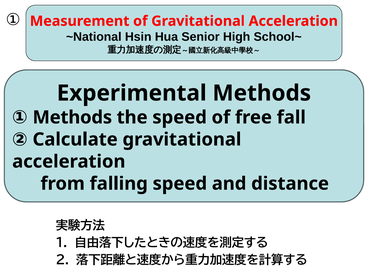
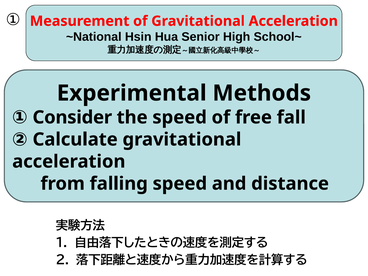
① Methods: Methods -> Consider
